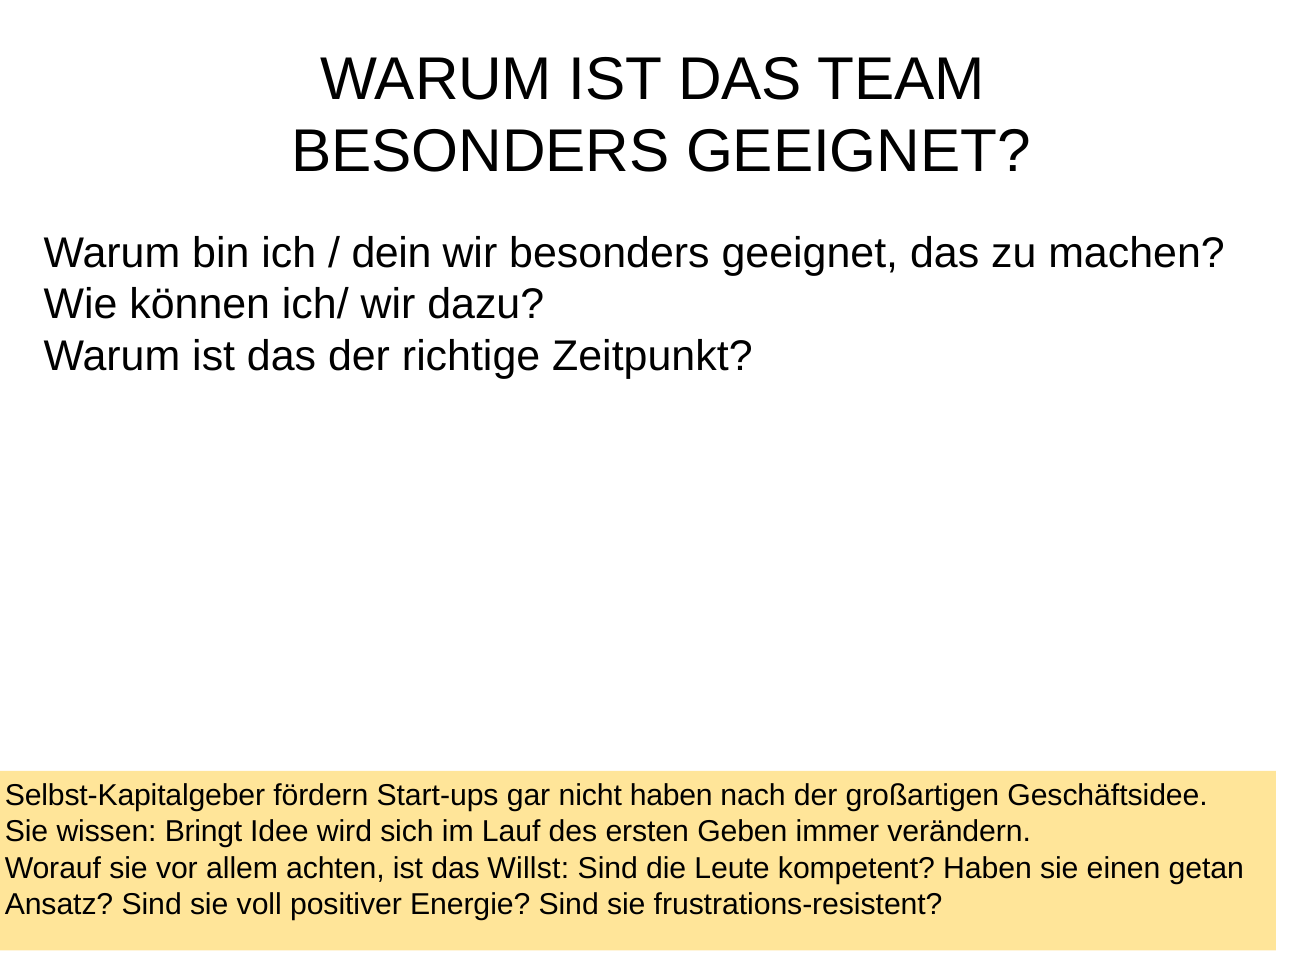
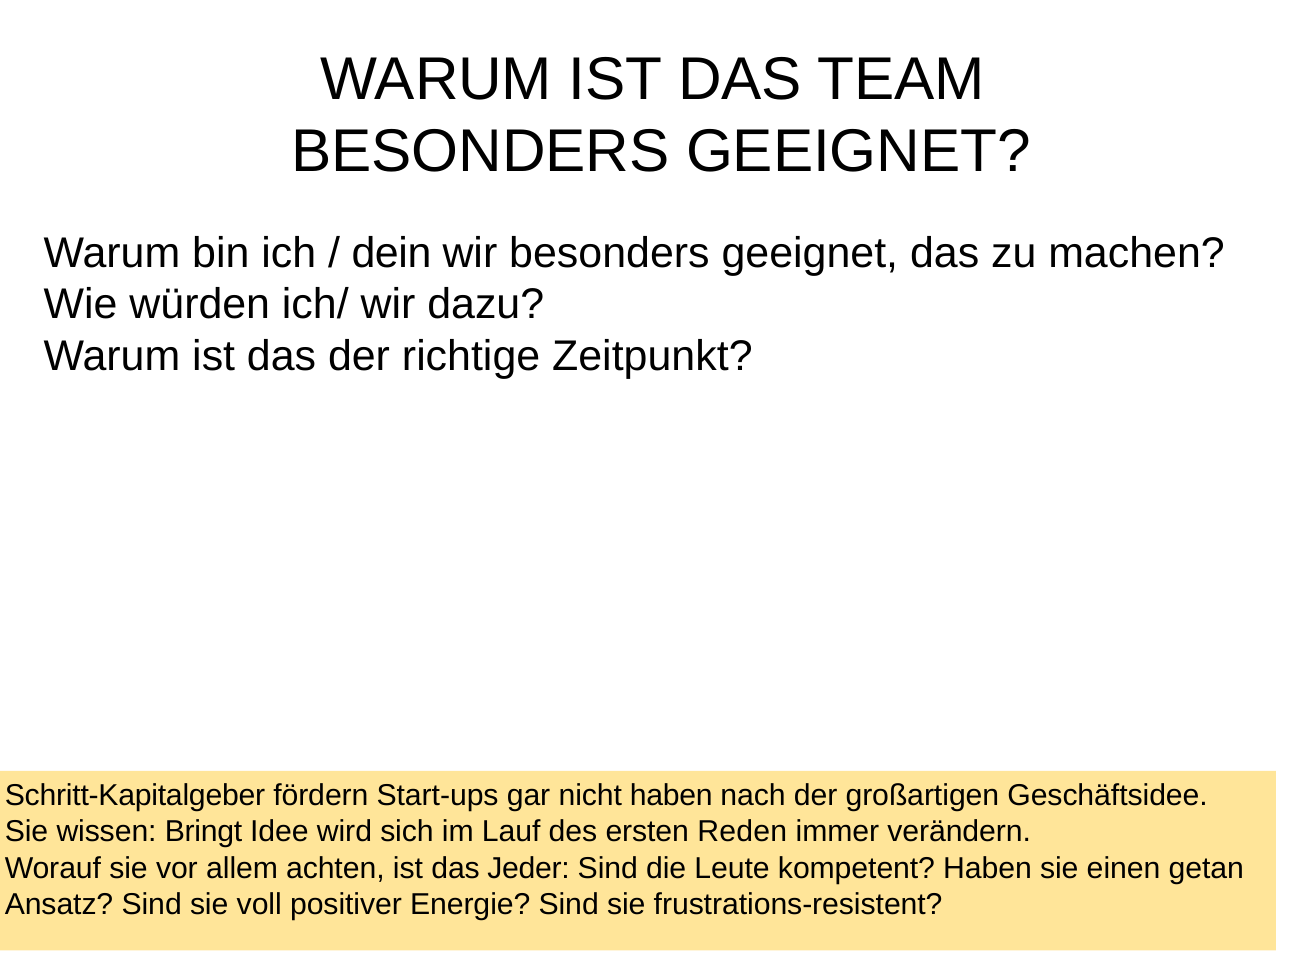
können: können -> würden
Selbst-Kapitalgeber: Selbst-Kapitalgeber -> Schritt-Kapitalgeber
Geben: Geben -> Reden
Willst: Willst -> Jeder
